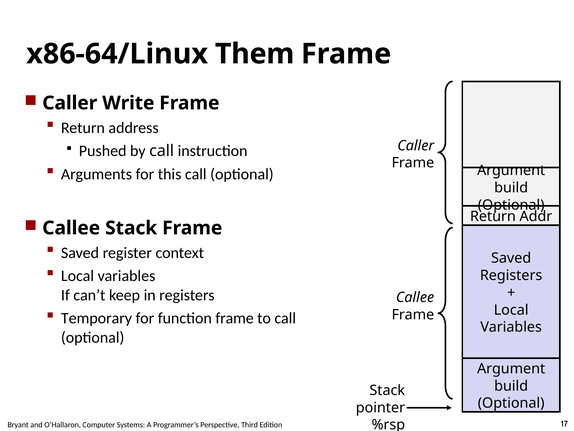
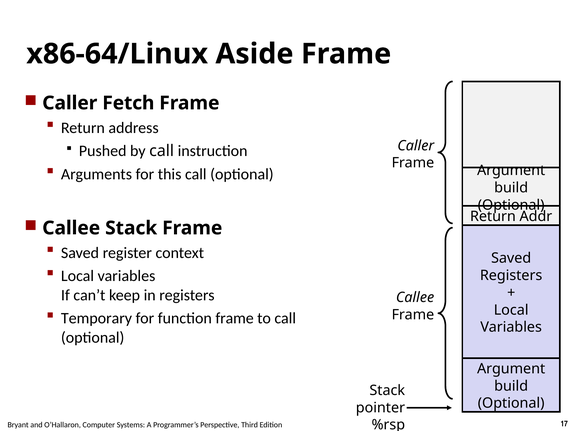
Them: Them -> Aside
Write: Write -> Fetch
